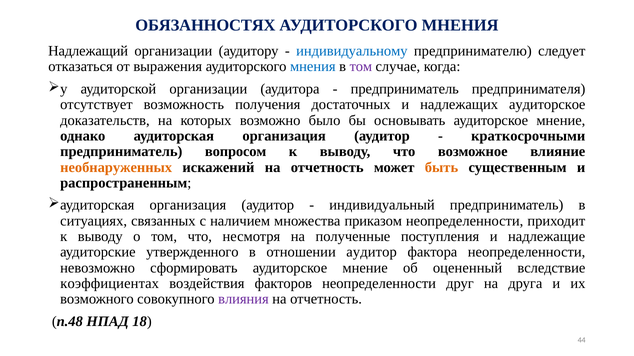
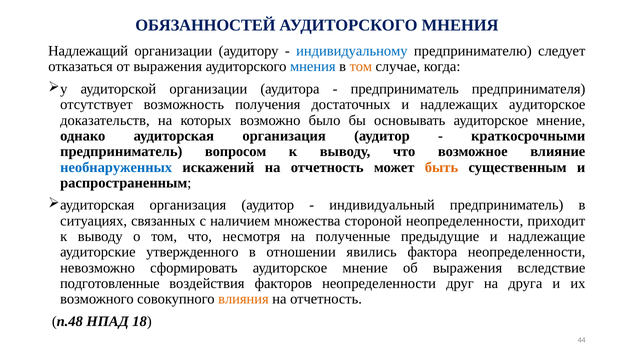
ОБЯЗАННОСТЯХ: ОБЯЗАННОСТЯХ -> ОБЯЗАННОСТЕЙ
том at (361, 67) colour: purple -> orange
необнаруженных colour: orange -> blue
приказом: приказом -> стороной
поступления: поступления -> предыдущие
отношении аудитор: аудитор -> явились
об оцененный: оцененный -> выражения
коэффициентах: коэффициентах -> подготовленные
влияния colour: purple -> orange
